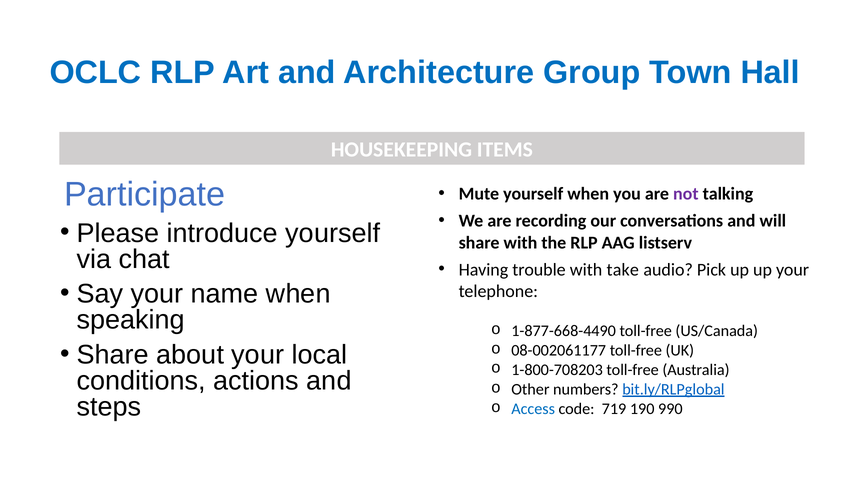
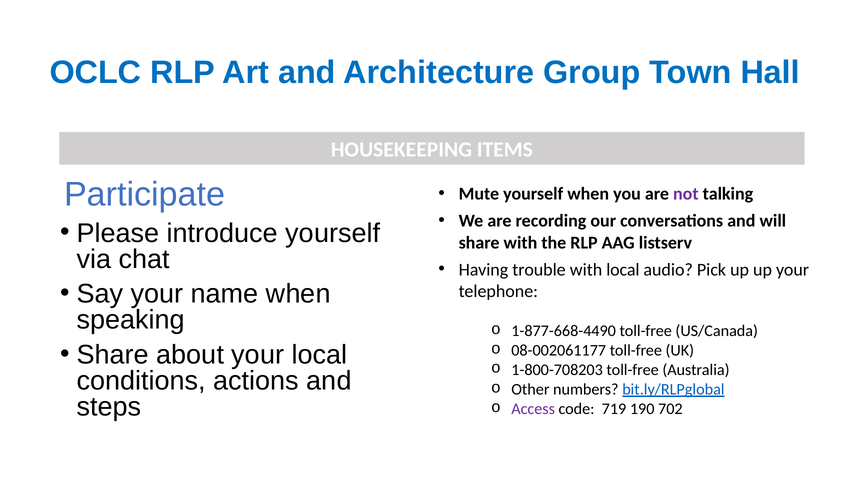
with take: take -> local
Access colour: blue -> purple
990: 990 -> 702
